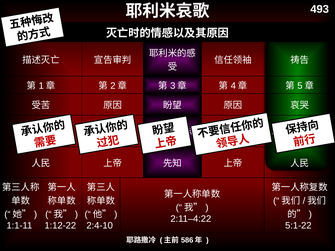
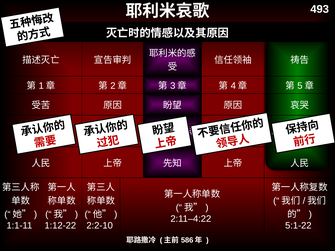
2:4-10: 2:4-10 -> 2:2-10
